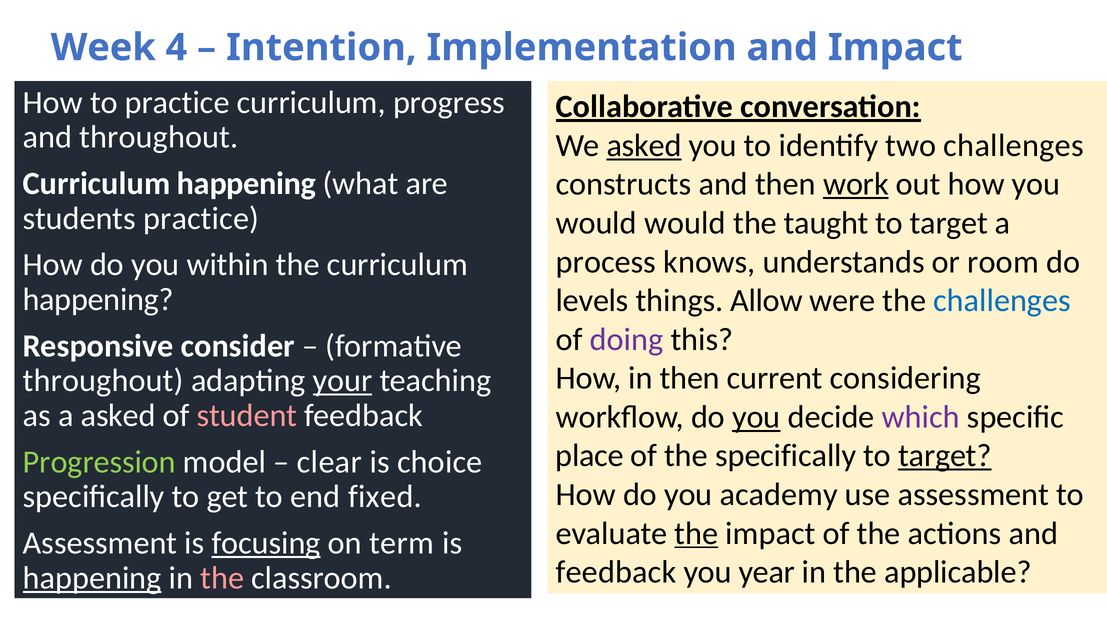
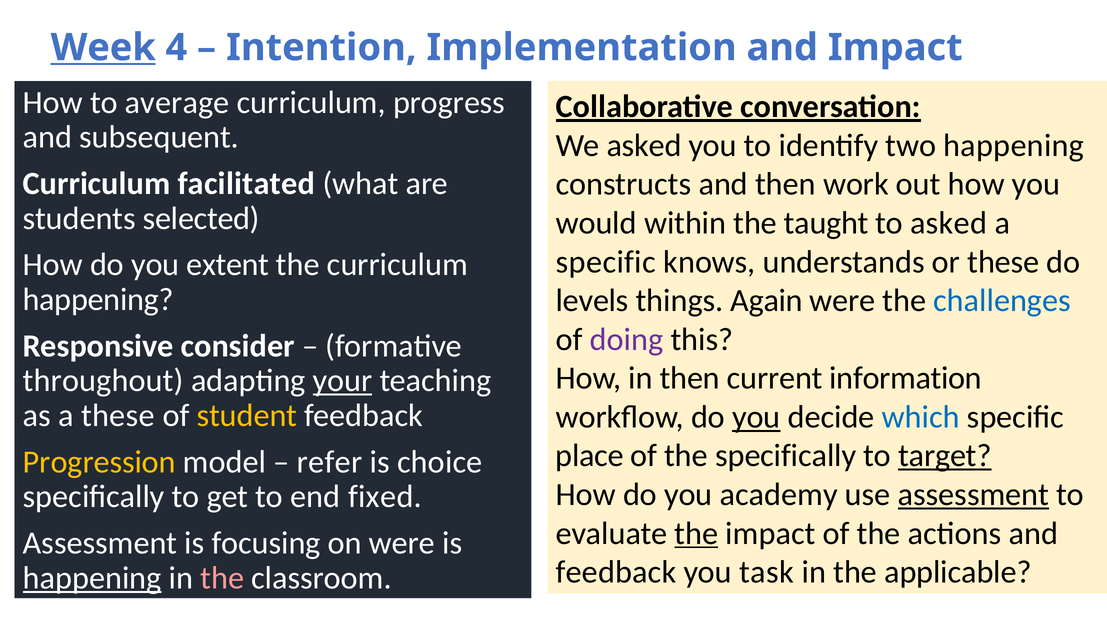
Week underline: none -> present
to practice: practice -> average
and throughout: throughout -> subsequent
asked at (644, 145) underline: present -> none
two challenges: challenges -> happening
happening at (247, 183): happening -> facilitated
work underline: present -> none
students practice: practice -> selected
would would: would -> within
target at (949, 223): target -> asked
process at (606, 262): process -> specific
or room: room -> these
within: within -> extent
Allow: Allow -> Again
considering: considering -> information
a asked: asked -> these
student colour: pink -> yellow
which colour: purple -> blue
Progression colour: light green -> yellow
clear: clear -> refer
assessment at (973, 494) underline: none -> present
focusing underline: present -> none
on term: term -> were
year: year -> task
